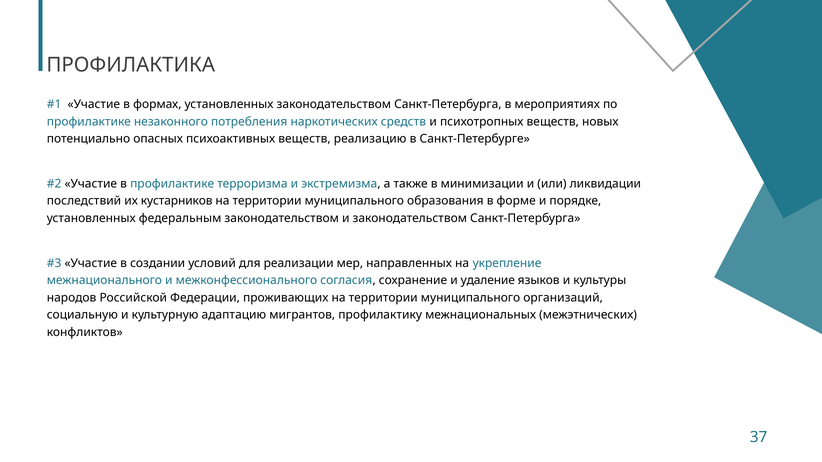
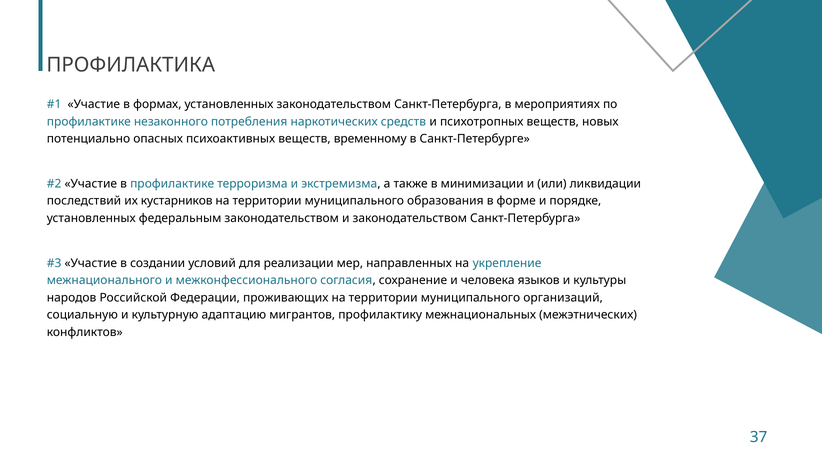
реализацию: реализацию -> временному
удаление: удаление -> человека
